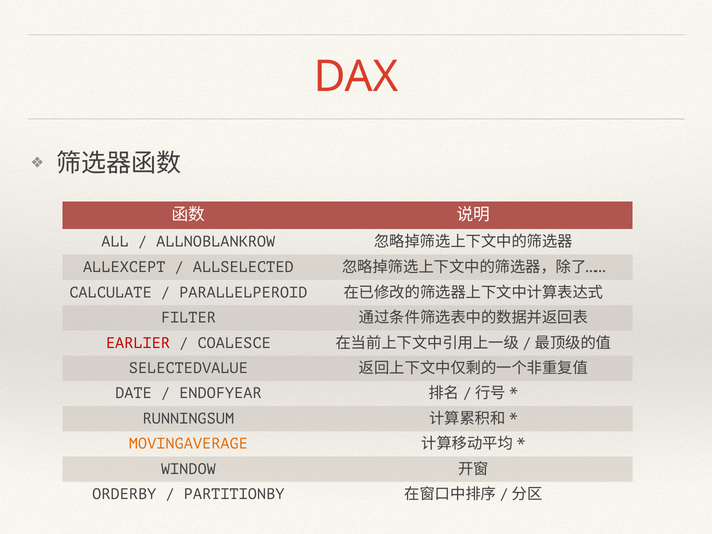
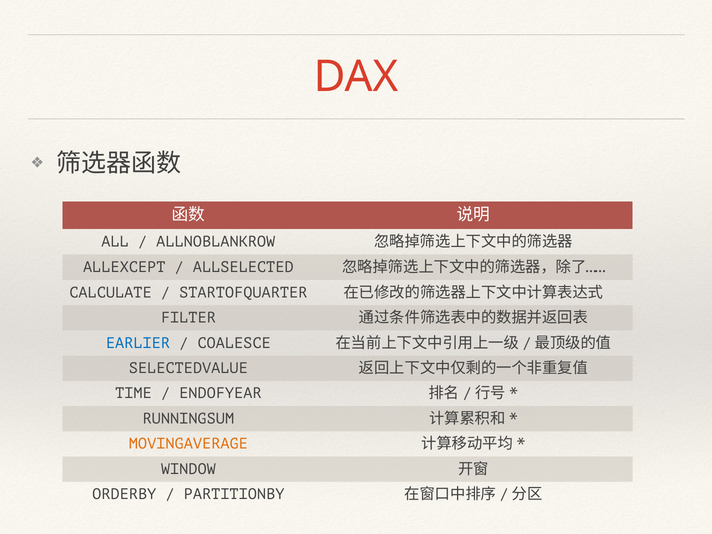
PARALLELPEROID: PARALLELPEROID -> STARTOFQUARTER
EARLIER colour: red -> blue
DATE: DATE -> TIME
